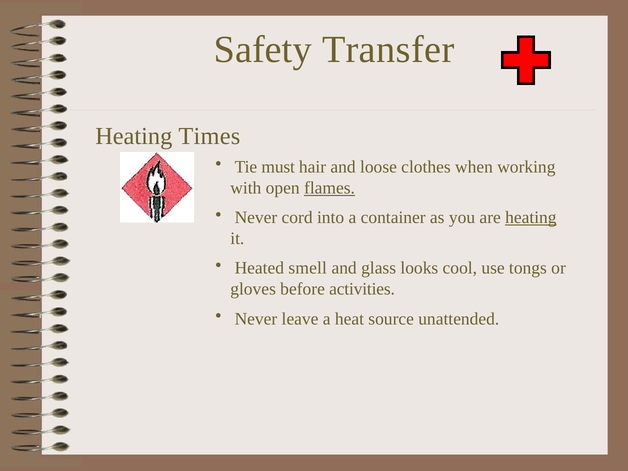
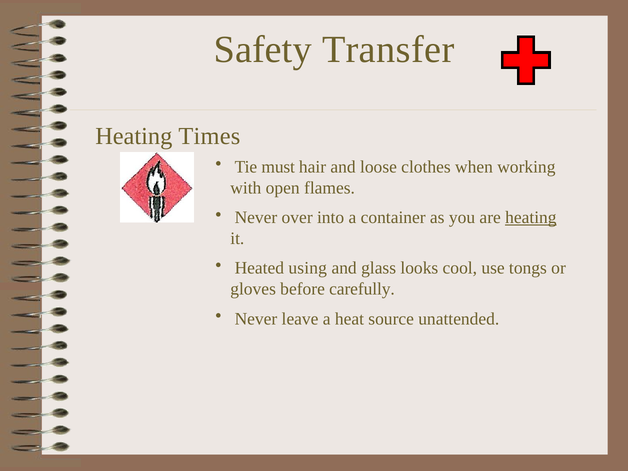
flames underline: present -> none
cord: cord -> over
smell: smell -> using
activities: activities -> carefully
